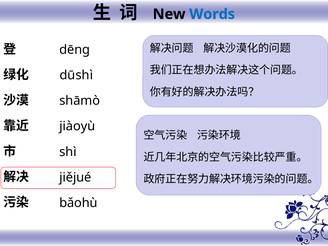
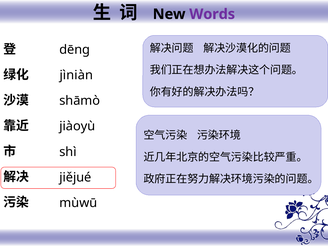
Words colour: blue -> purple
dūshì: dūshì -> jìniàn
bǎohù: bǎohù -> mùwū
